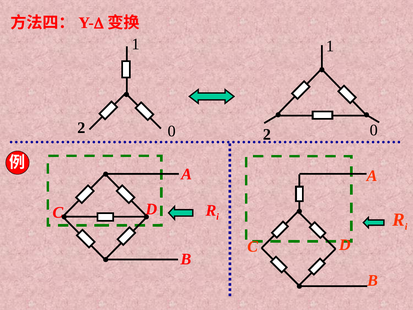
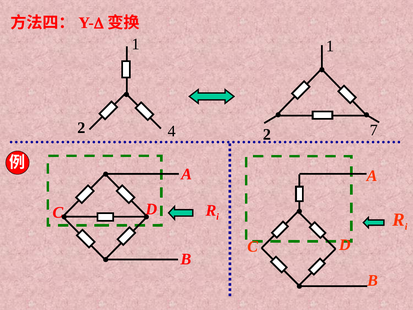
0 at (172, 131): 0 -> 4
0 at (374, 130): 0 -> 7
